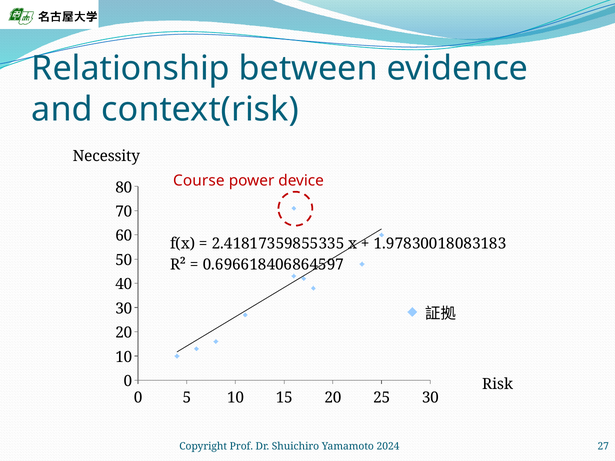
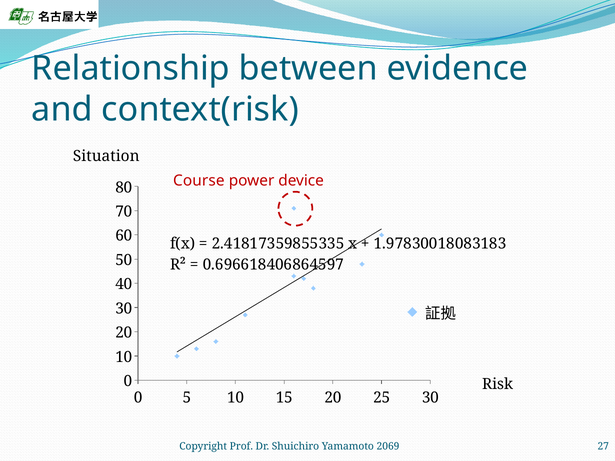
Necessity: Necessity -> Situation
2024: 2024 -> 2069
